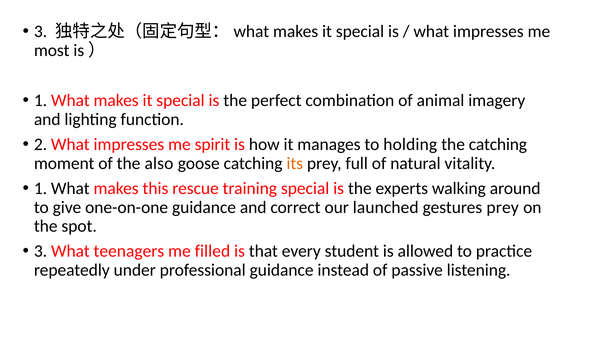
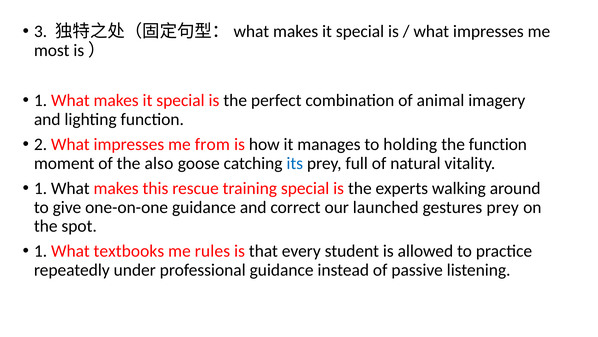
spirit: spirit -> from
the catching: catching -> function
its colour: orange -> blue
3 at (41, 251): 3 -> 1
teenagers: teenagers -> textbooks
filled: filled -> rules
